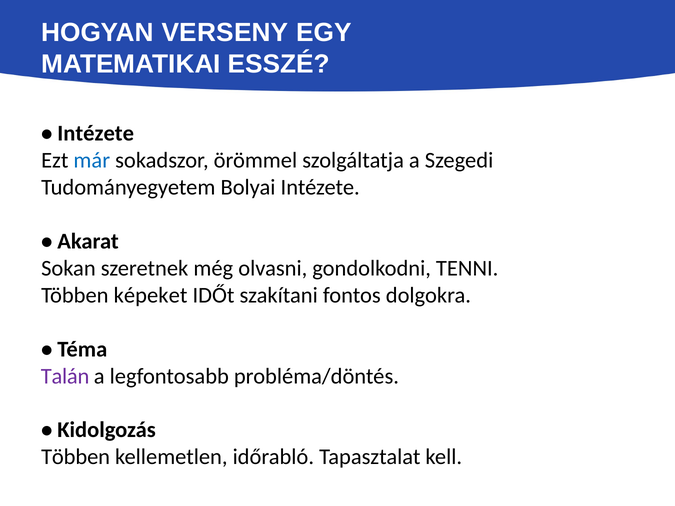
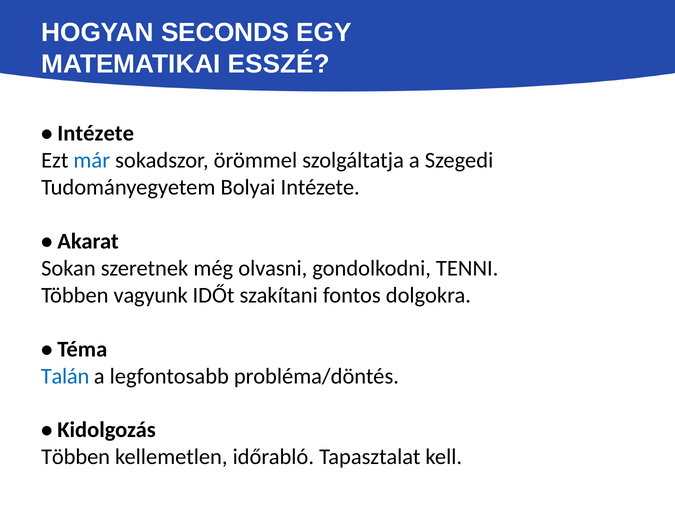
VERSENY: VERSENY -> SECONDS
képeket: képeket -> vagyunk
Talán colour: purple -> blue
